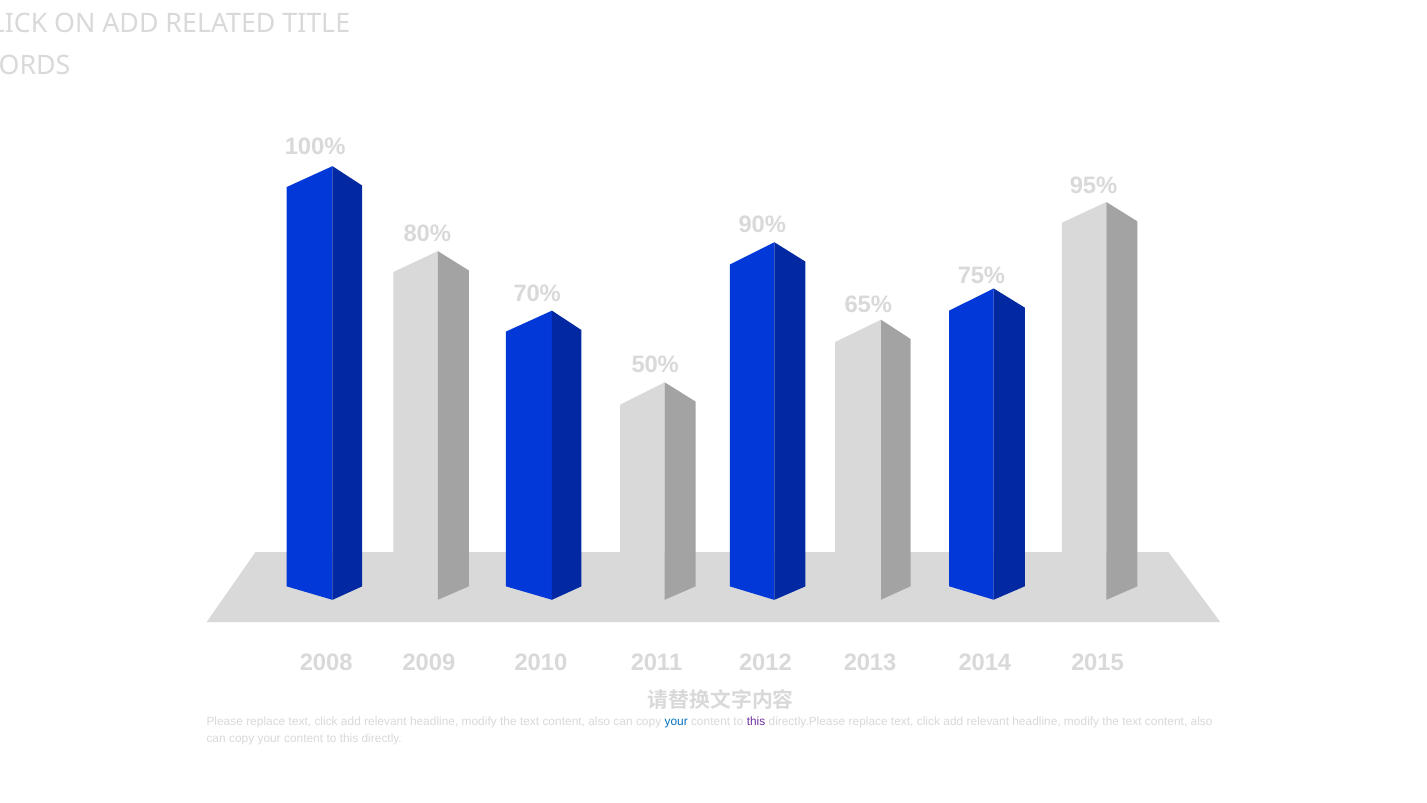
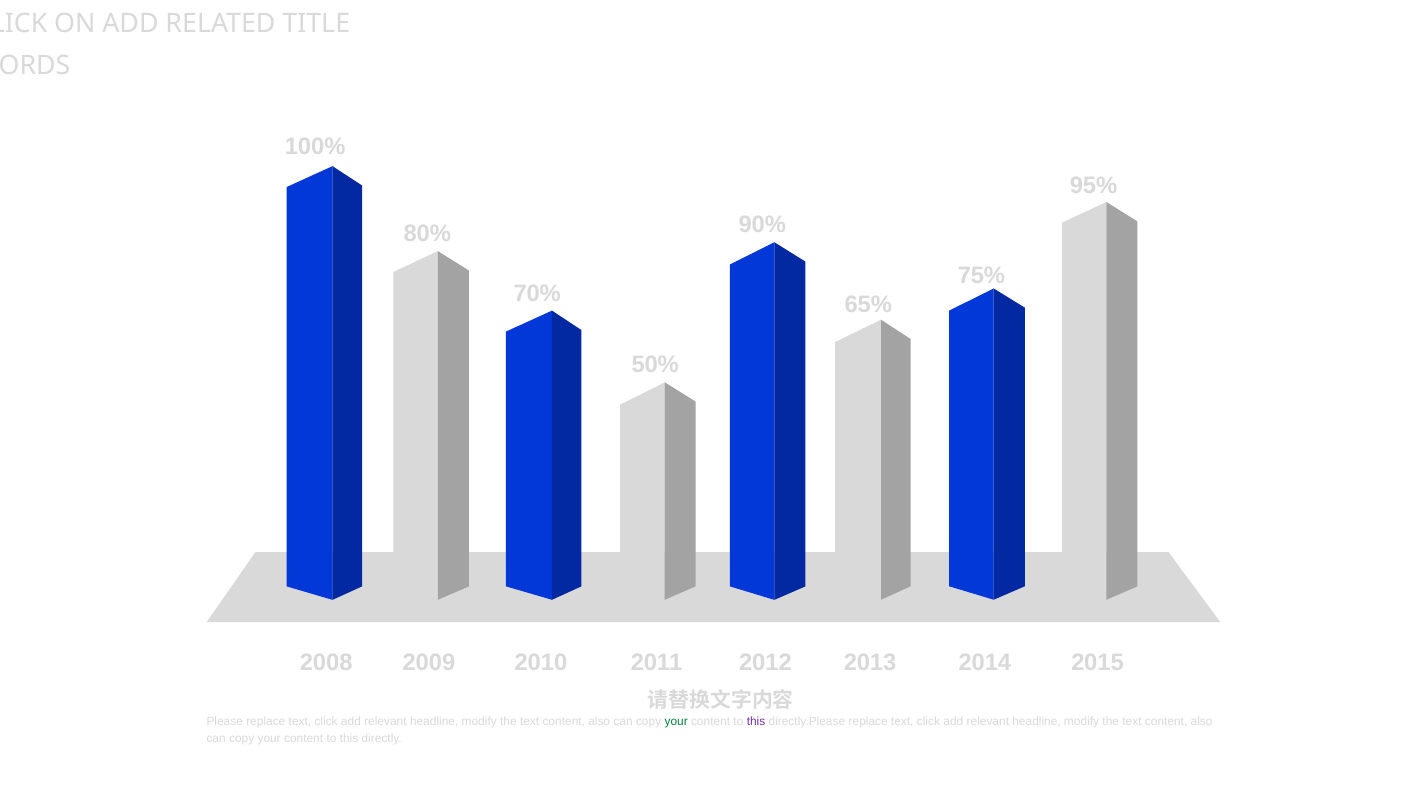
your at (676, 721) colour: blue -> green
